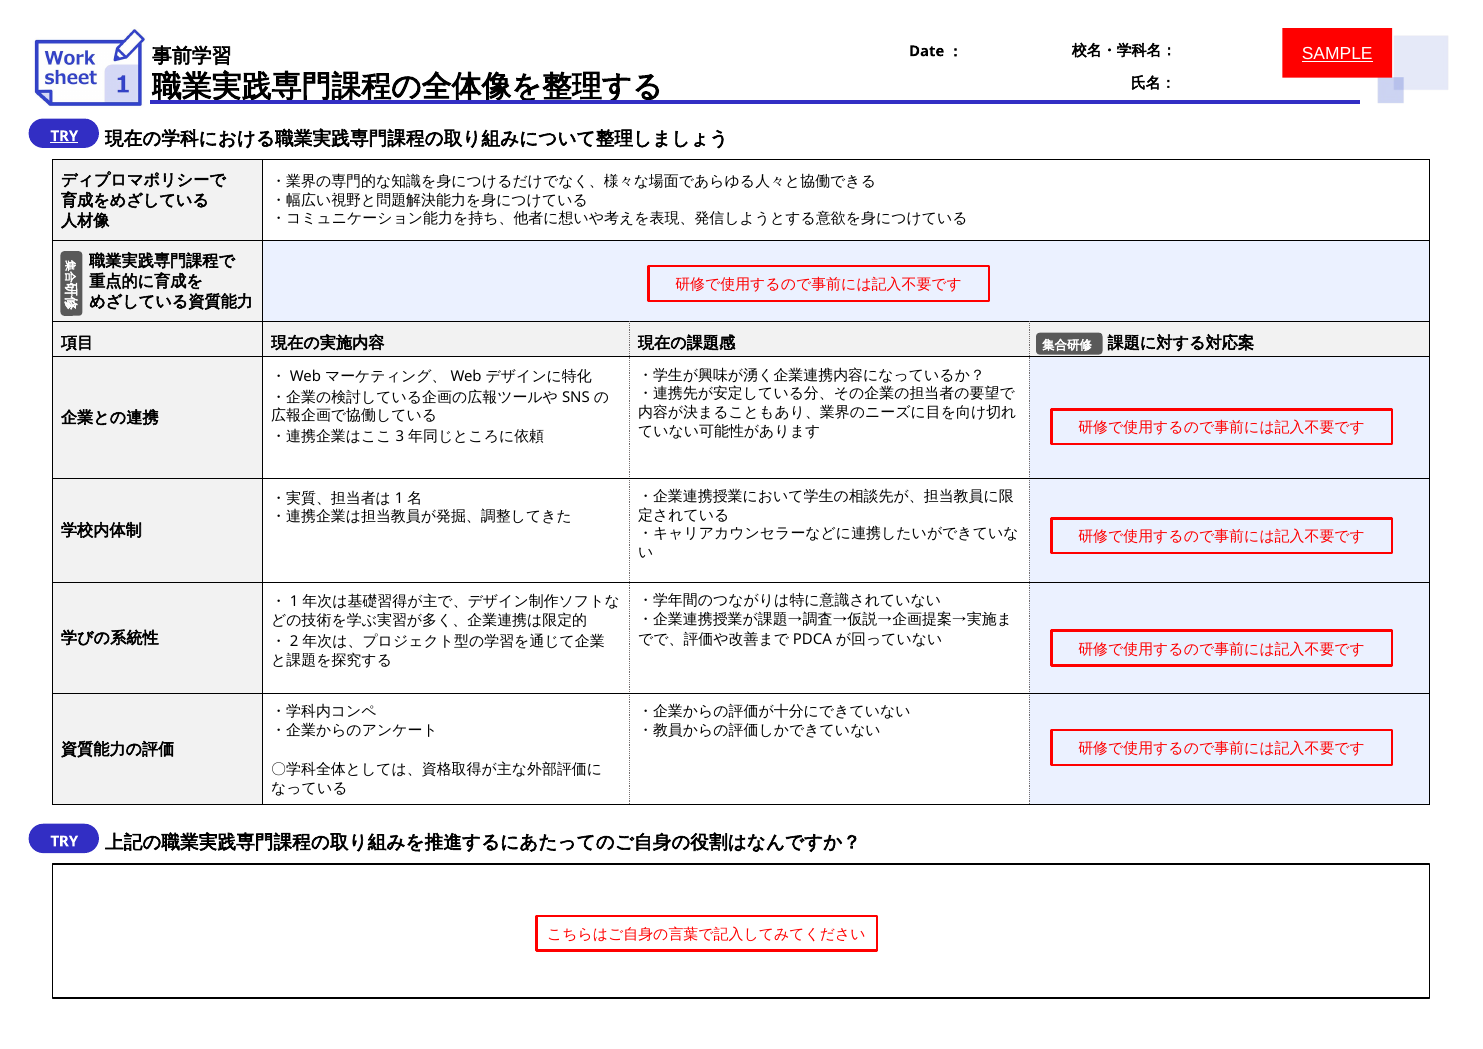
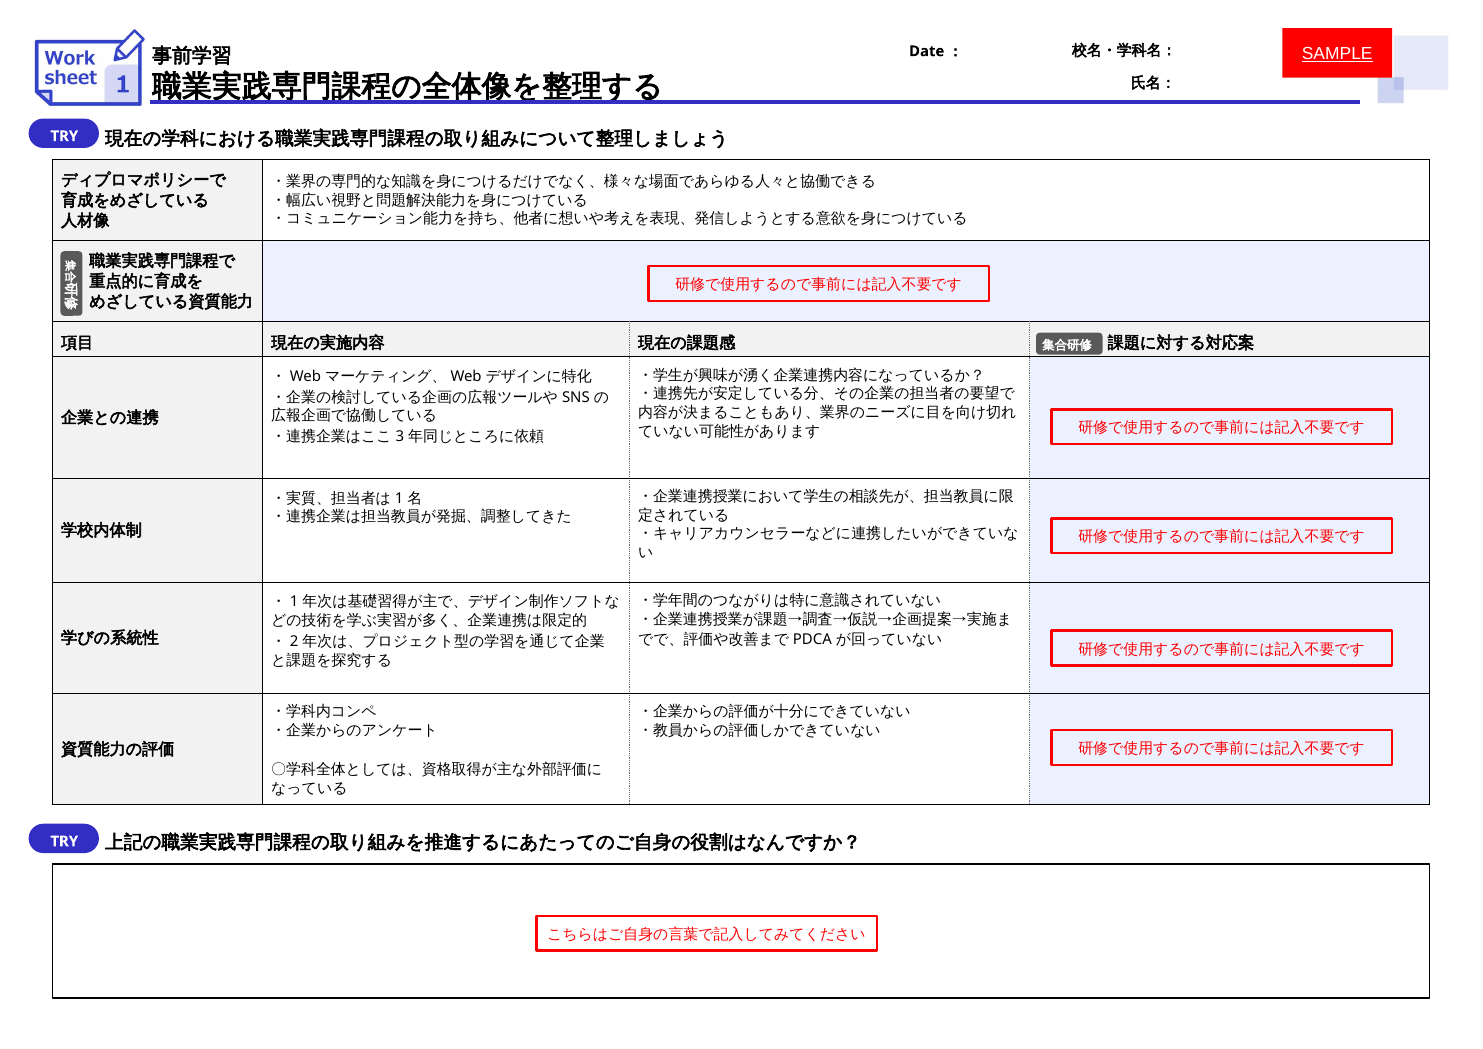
TRY at (64, 136) underline: present -> none
